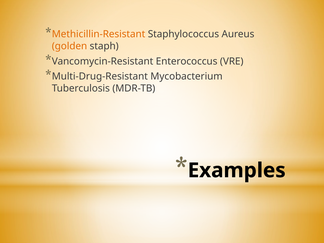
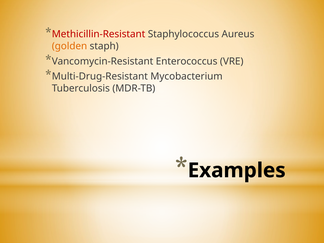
Methicillin-Resistant colour: orange -> red
